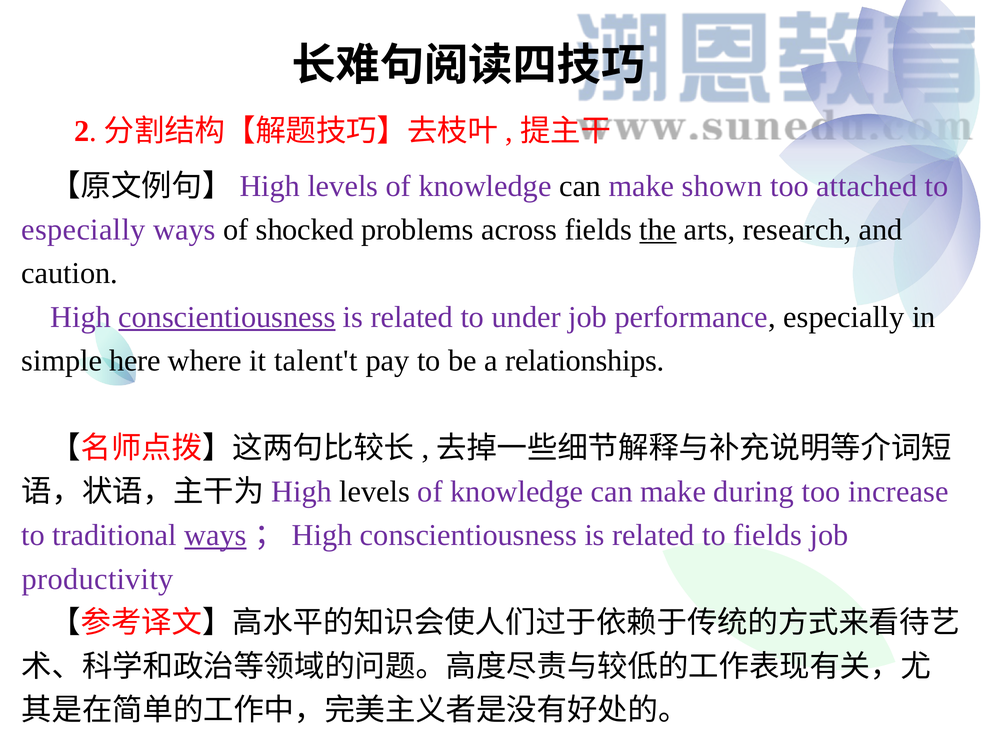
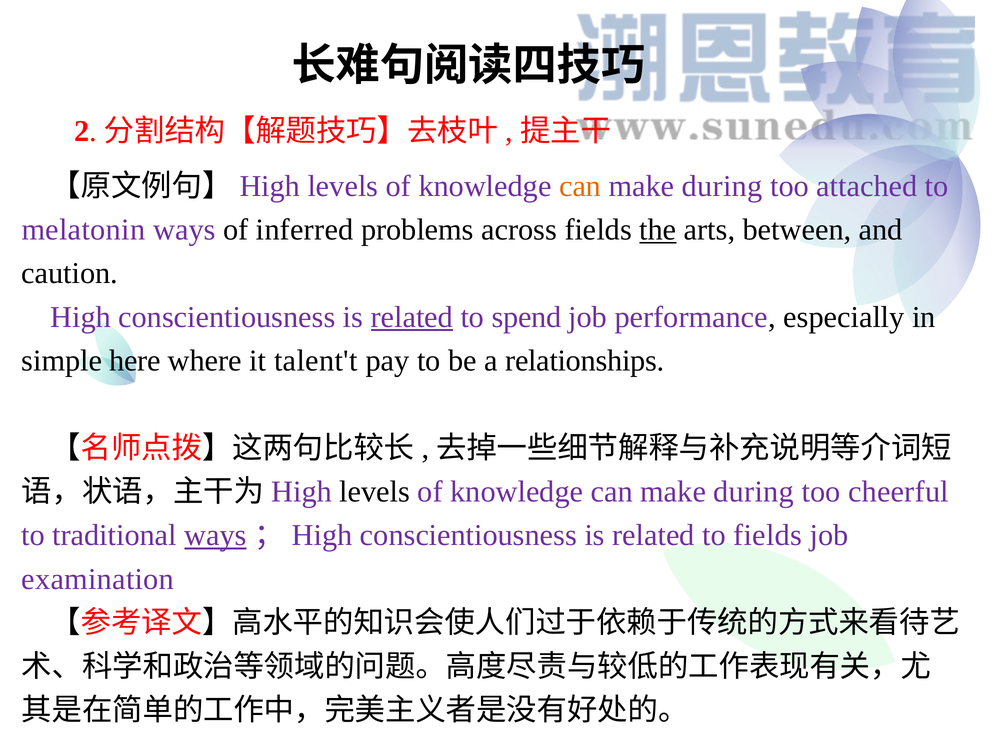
can at (580, 186) colour: black -> orange
shown at (722, 186): shown -> during
especially at (83, 230): especially -> melatonin
shocked: shocked -> inferred
research: research -> between
conscientiousness at (227, 317) underline: present -> none
related at (412, 317) underline: none -> present
under: under -> spend
increase: increase -> cheerful
productivity: productivity -> examination
